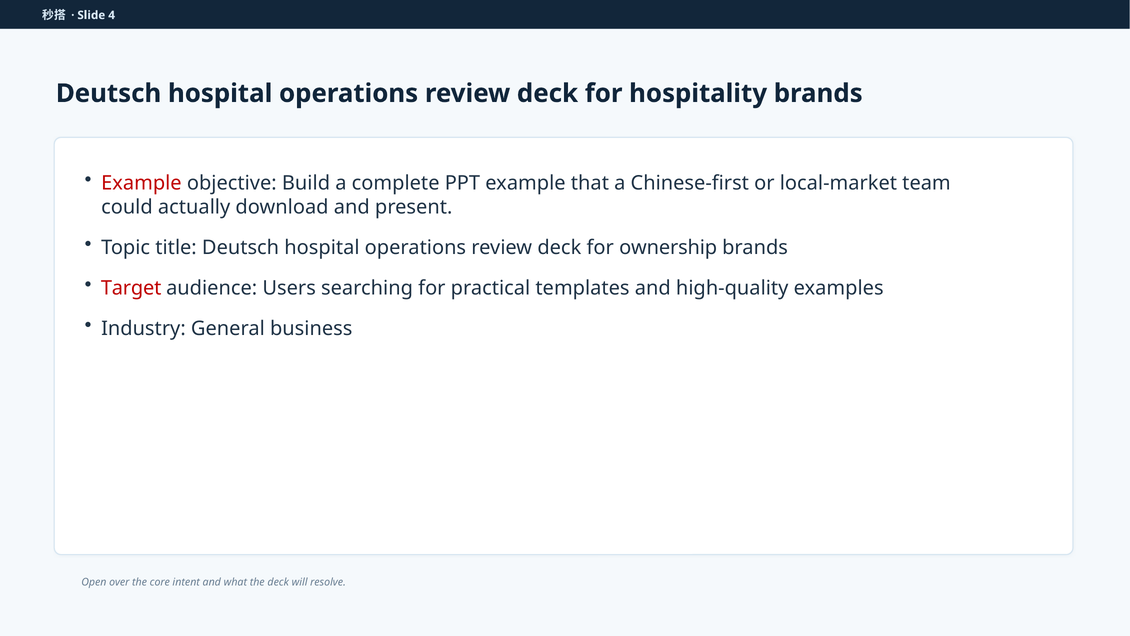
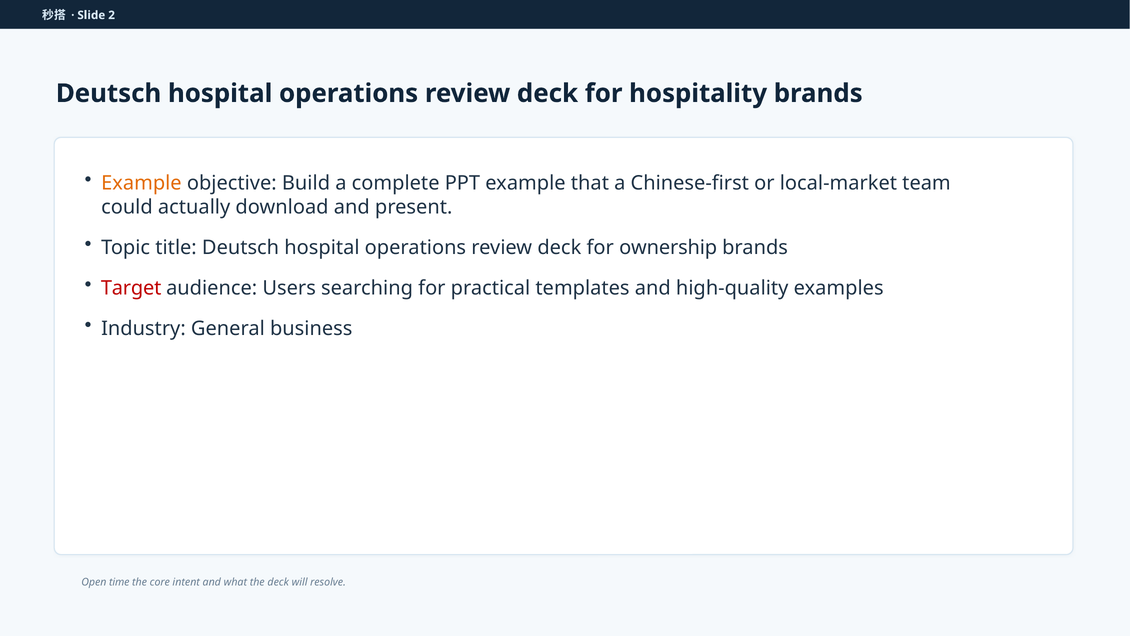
4: 4 -> 2
Example at (141, 183) colour: red -> orange
over: over -> time
